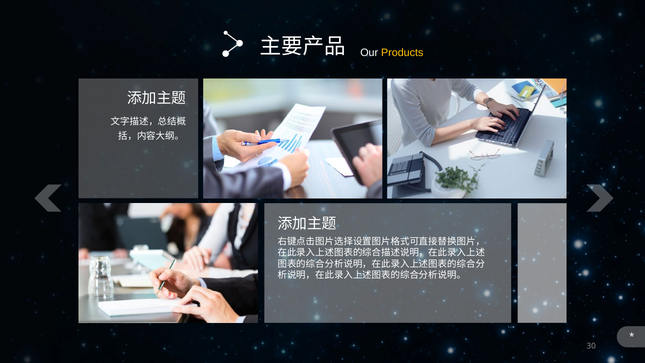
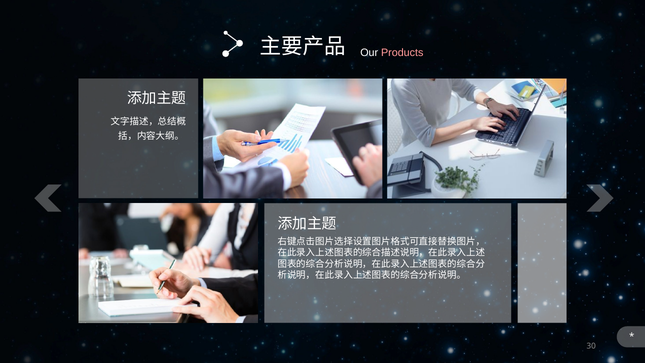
Products colour: yellow -> pink
